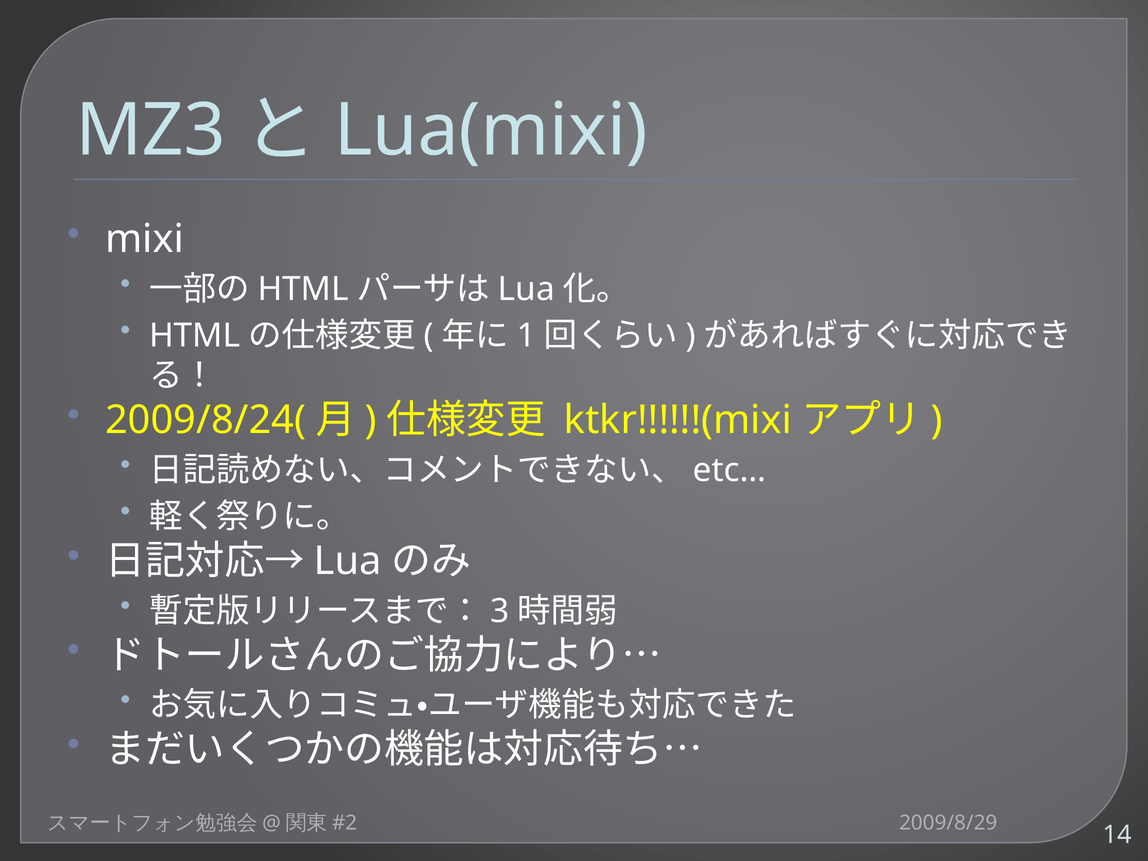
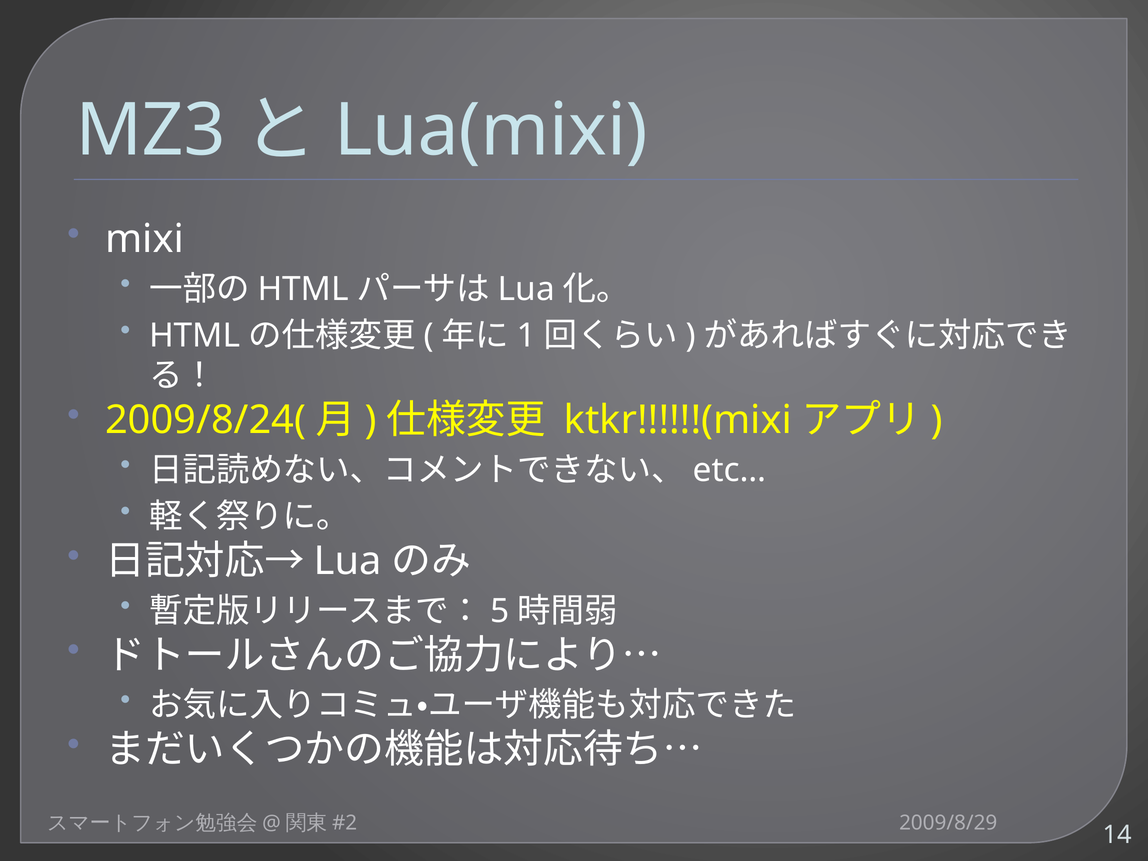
3: 3 -> 5
